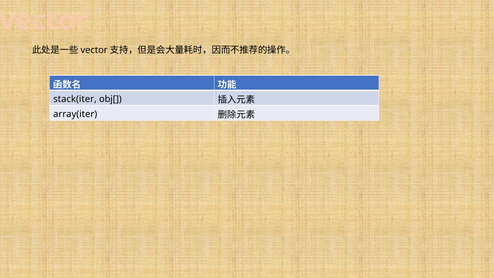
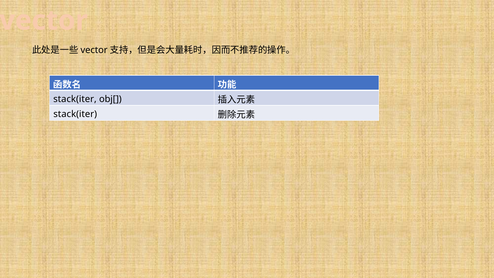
array(iter at (75, 114): array(iter -> stack(iter
